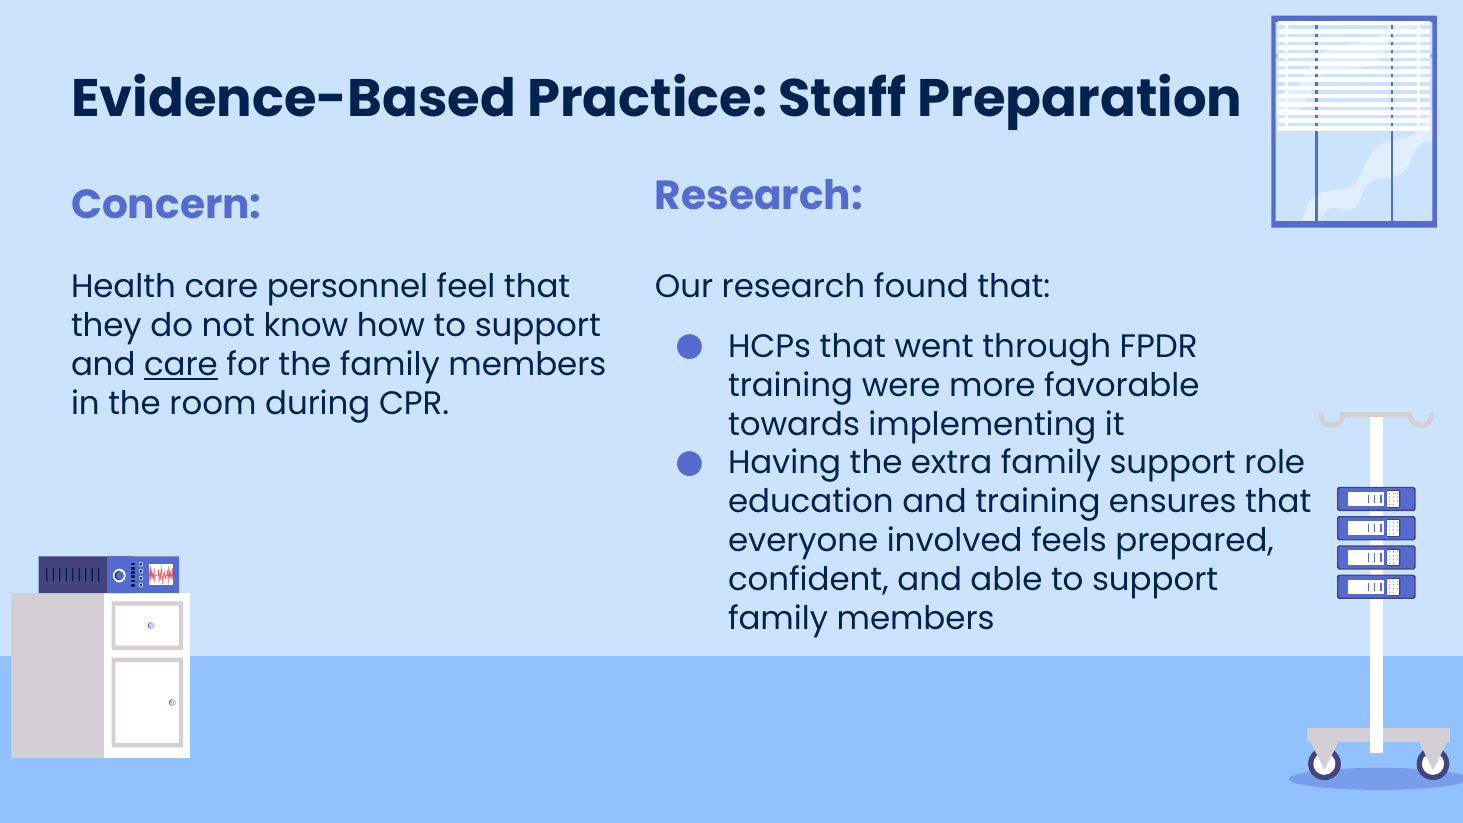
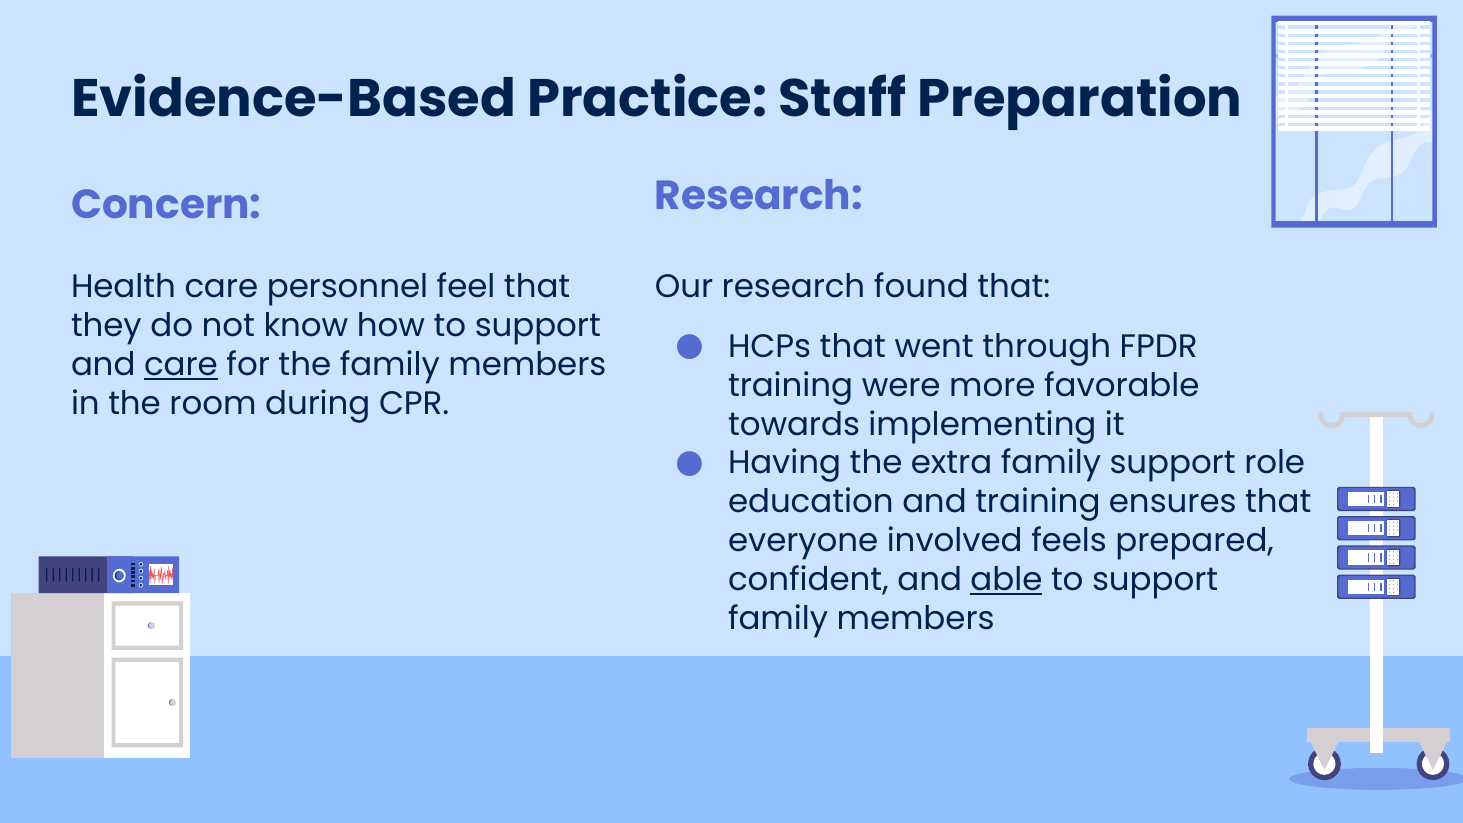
able underline: none -> present
